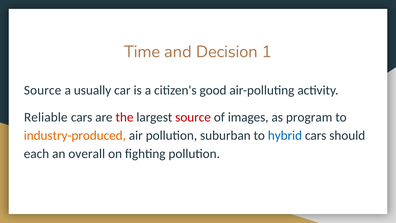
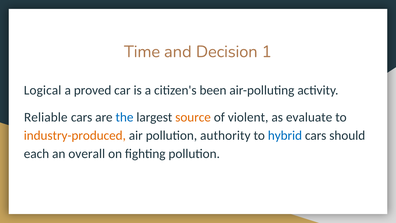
Source at (43, 90): Source -> Logical
usually: usually -> proved
good: good -> been
the colour: red -> blue
source at (193, 117) colour: red -> orange
images: images -> violent
program: program -> evaluate
suburban: suburban -> authority
